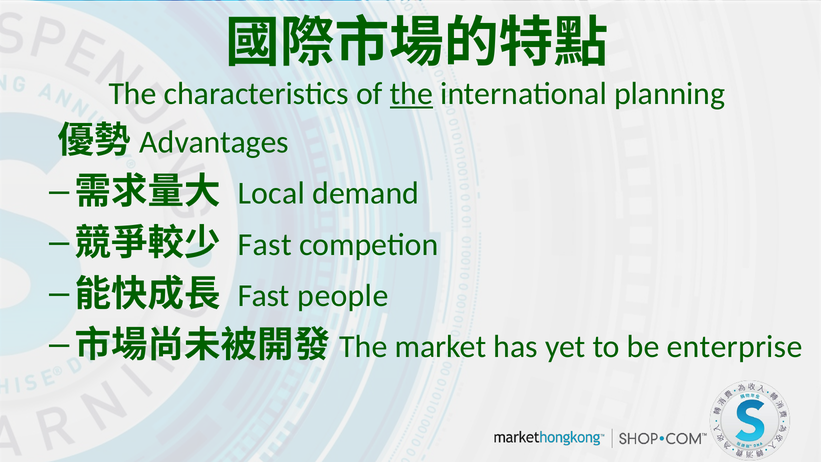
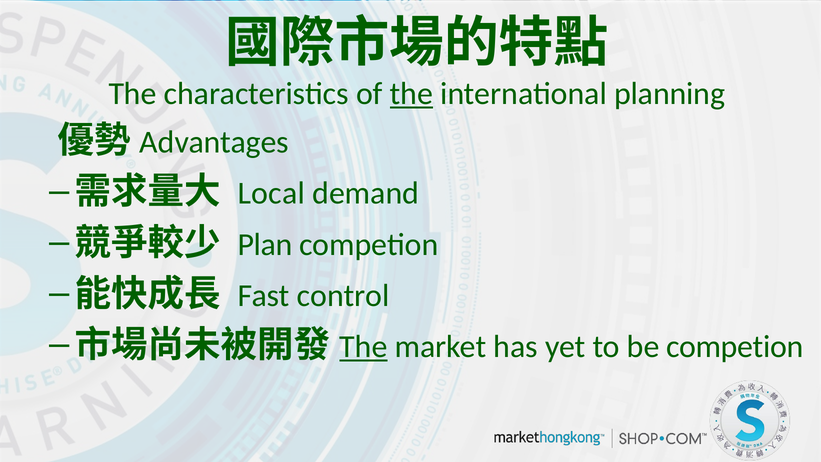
Fast at (265, 244): Fast -> Plan
people: people -> control
The at (363, 347) underline: none -> present
be enterprise: enterprise -> competion
